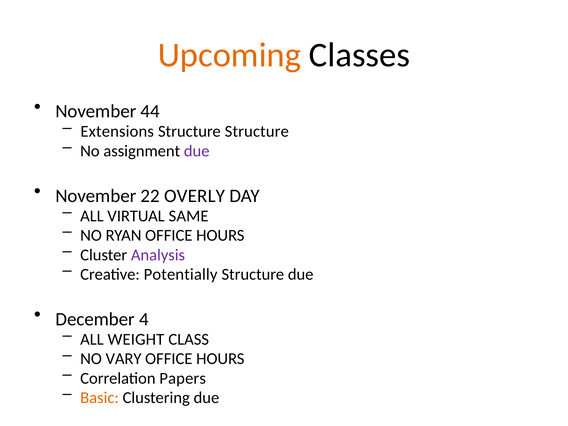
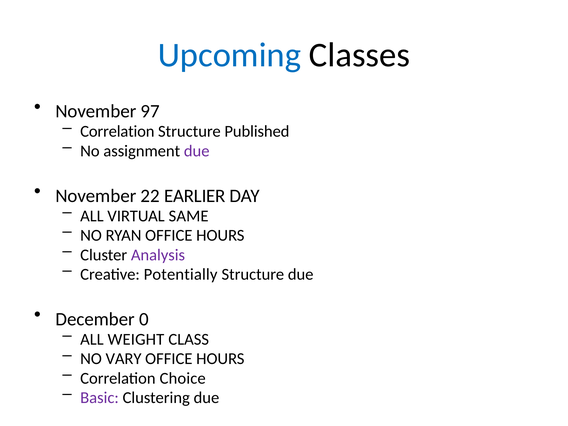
Upcoming colour: orange -> blue
44: 44 -> 97
Extensions at (117, 132): Extensions -> Correlation
Structure Structure: Structure -> Published
OVERLY: OVERLY -> EARLIER
4: 4 -> 0
Papers: Papers -> Choice
Basic colour: orange -> purple
